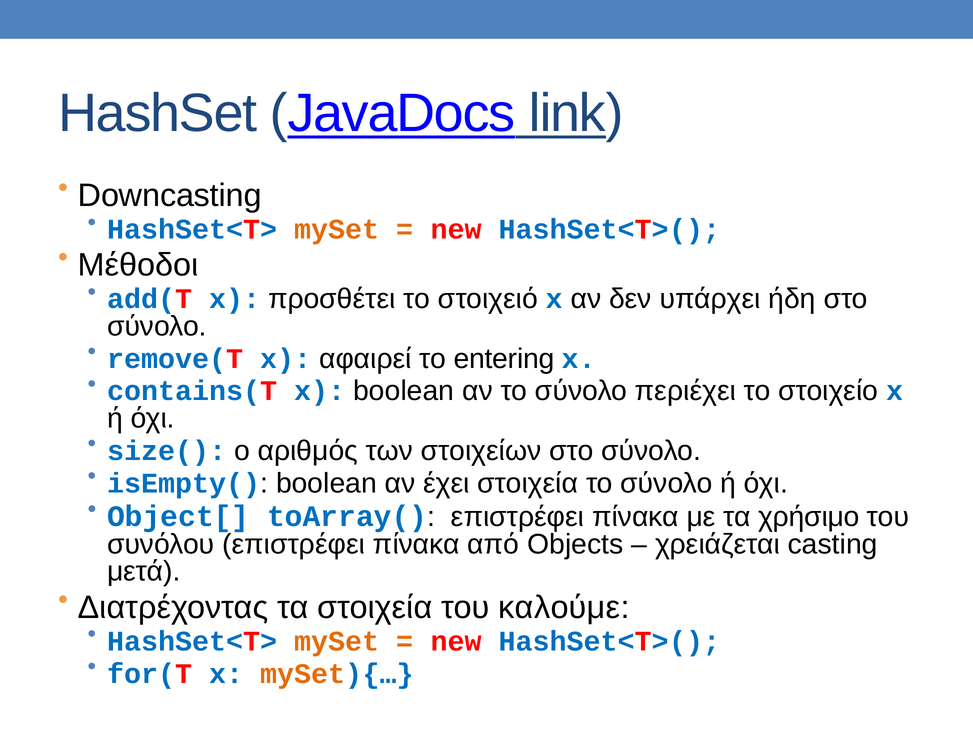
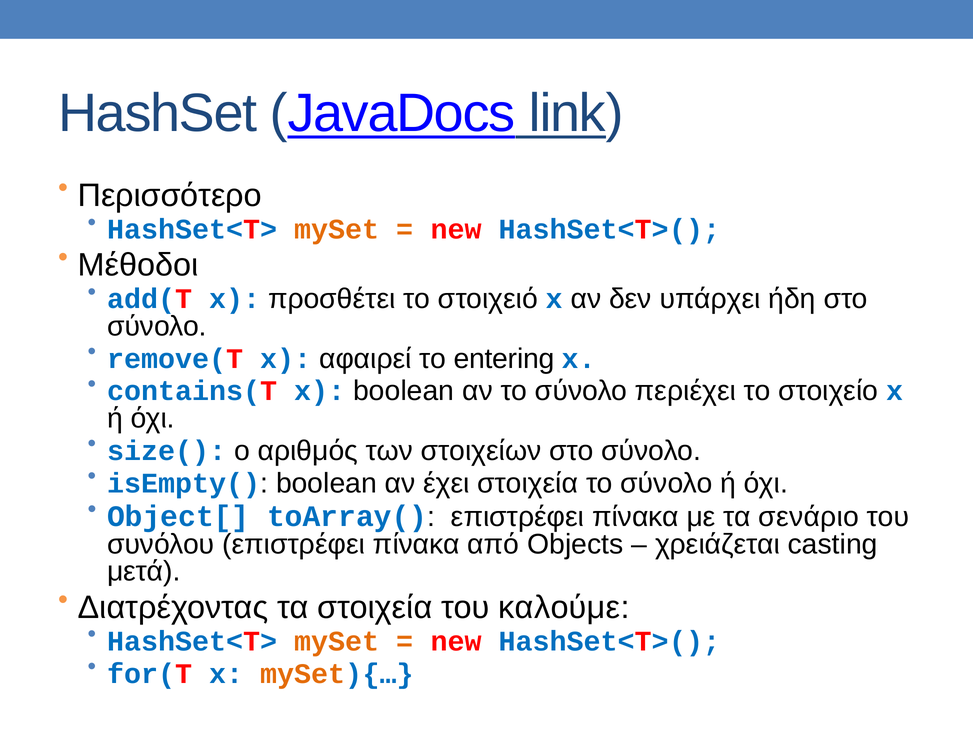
Downcasting: Downcasting -> Περισσότερο
χρήσιμο: χρήσιμο -> σενάριο
